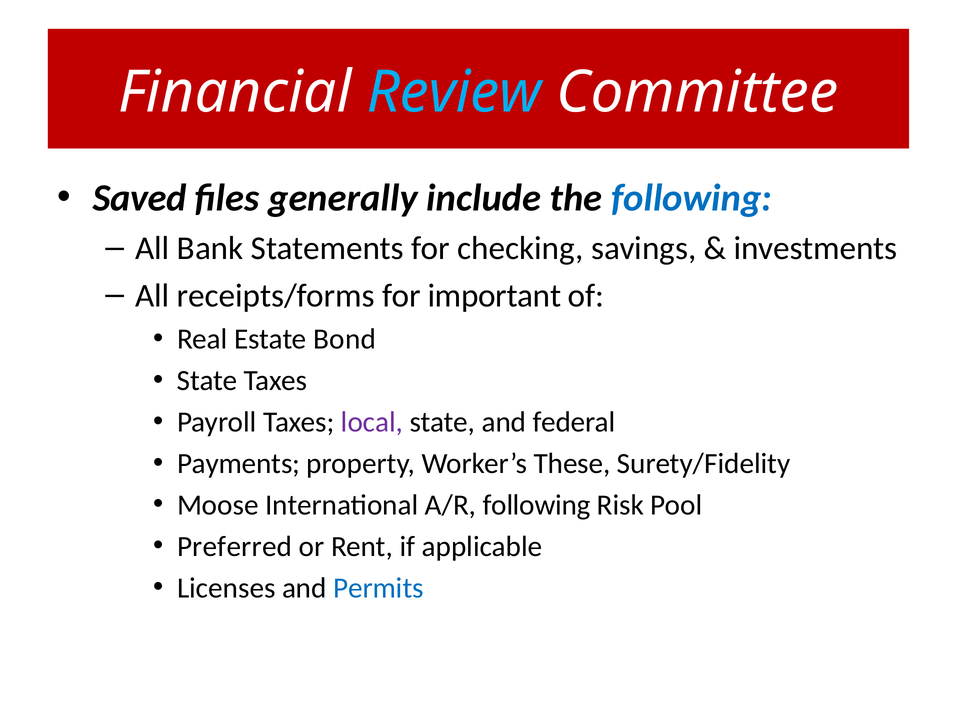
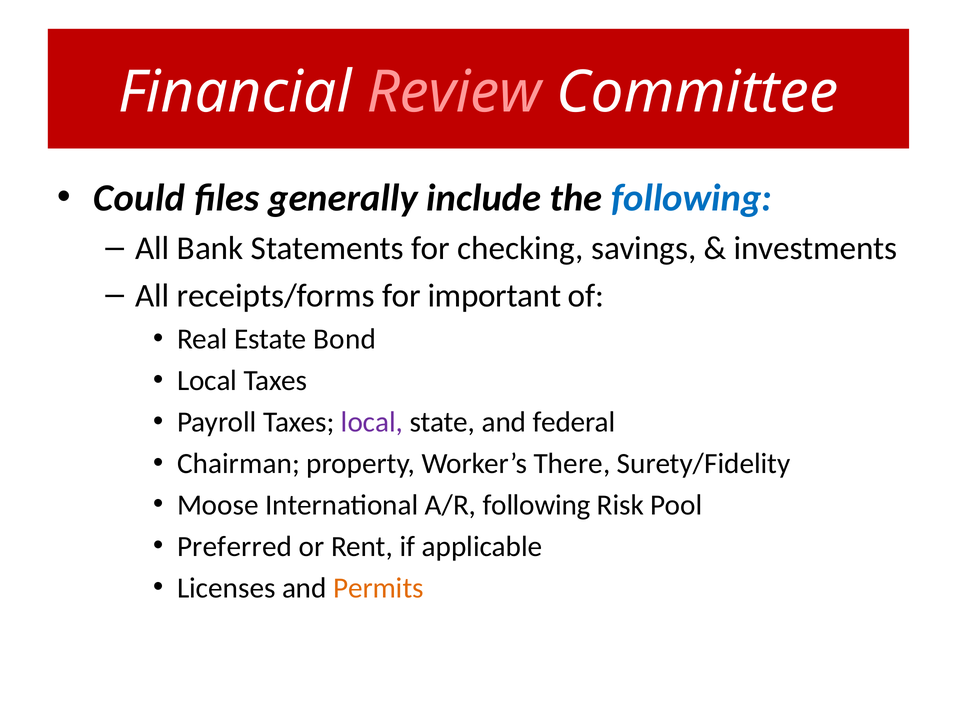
Review colour: light blue -> pink
Saved: Saved -> Could
State at (207, 381): State -> Local
Payments: Payments -> Chairman
These: These -> There
Permits colour: blue -> orange
